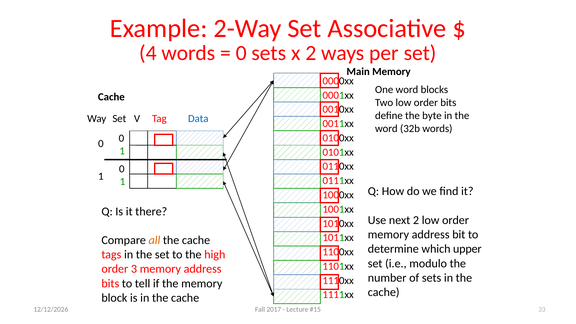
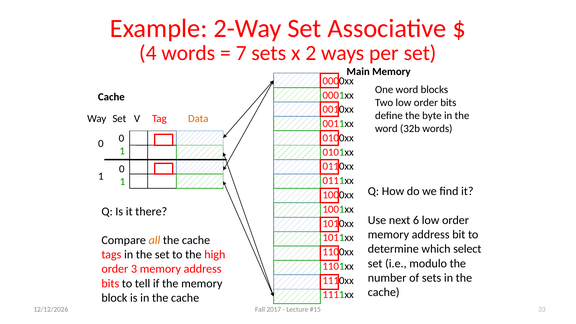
0 at (241, 53): 0 -> 7
Data colour: blue -> orange
next 2: 2 -> 6
upper: upper -> select
